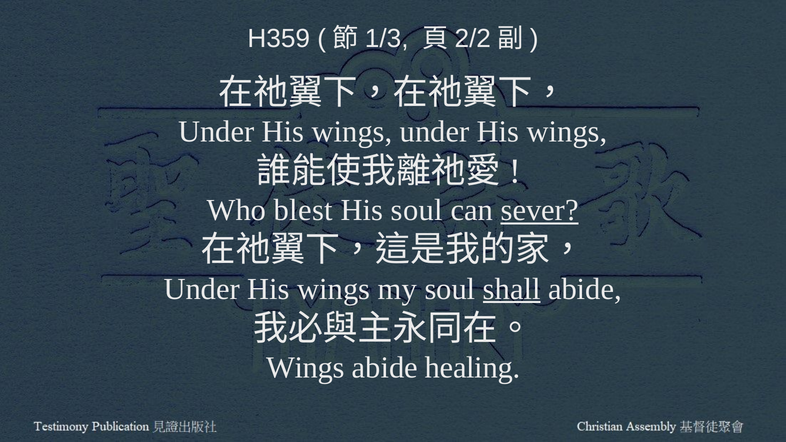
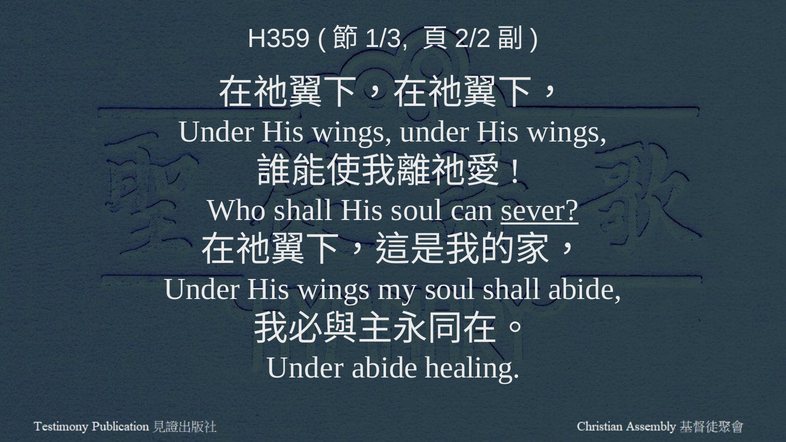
Who blest: blest -> shall
shall at (512, 289) underline: present -> none
Wings at (305, 368): Wings -> Under
